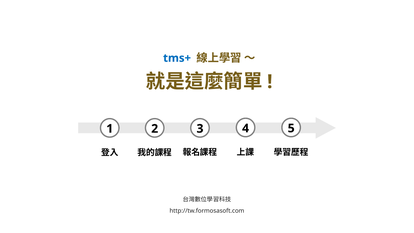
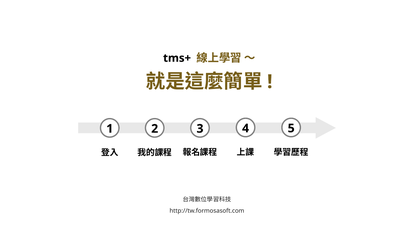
tms+ colour: blue -> black
